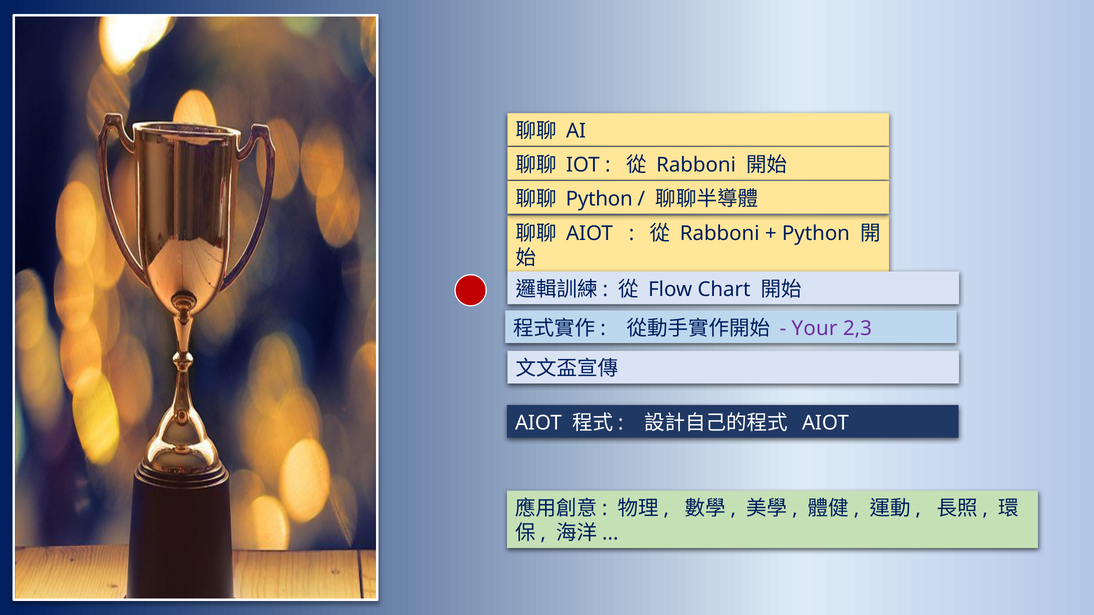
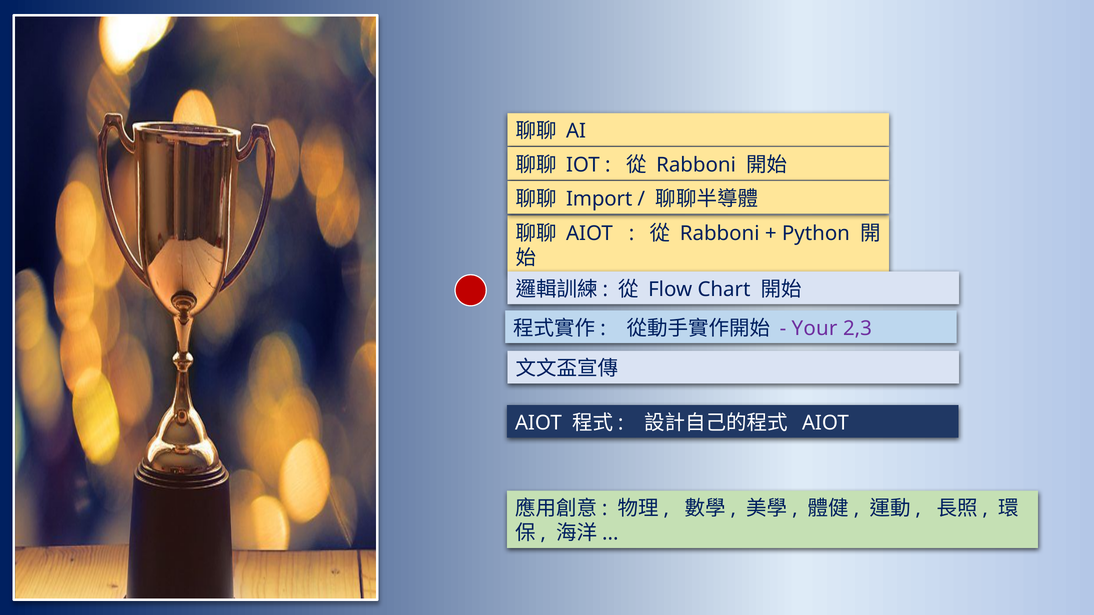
Python at (599, 199): Python -> Import
